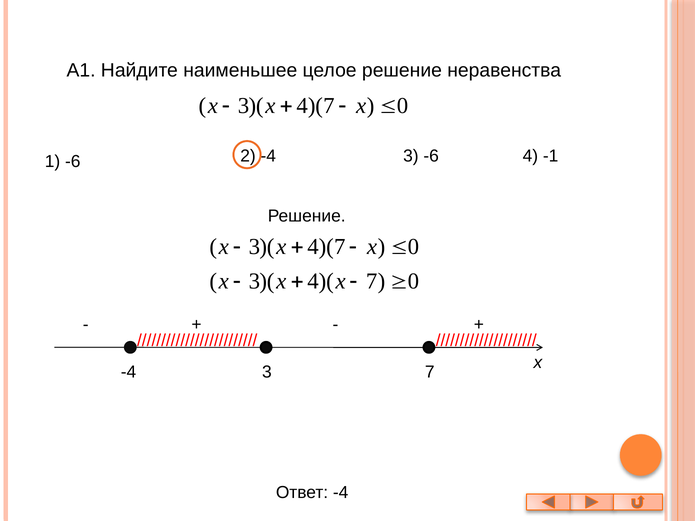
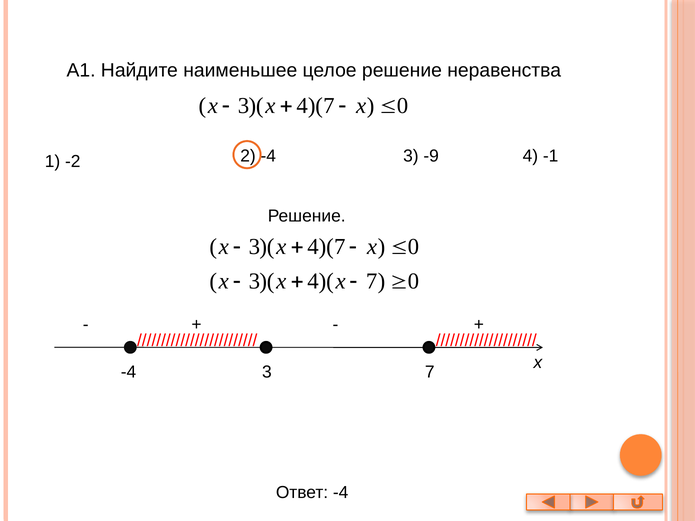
1 -6: -6 -> -2
3 -6: -6 -> -9
